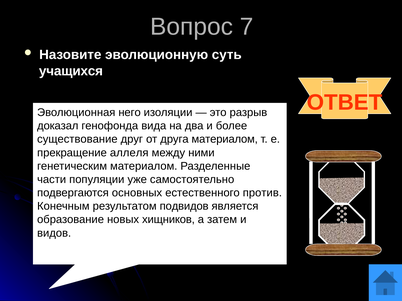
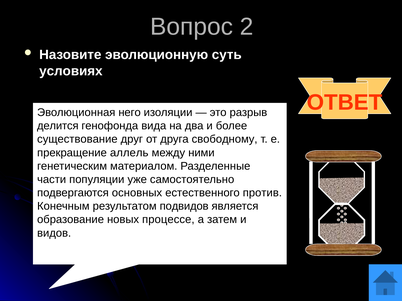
7: 7 -> 2
учащихся: учащихся -> условиях
доказал: доказал -> делится
друга материалом: материалом -> свободному
аллеля: аллеля -> аллель
хищников: хищников -> процессе
